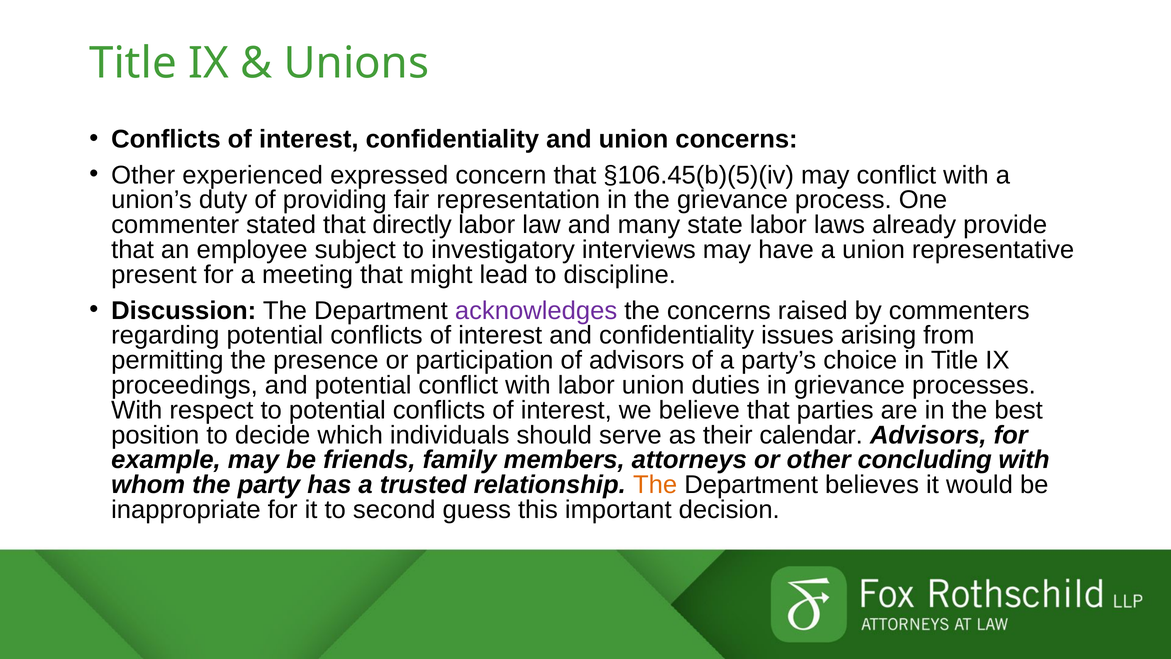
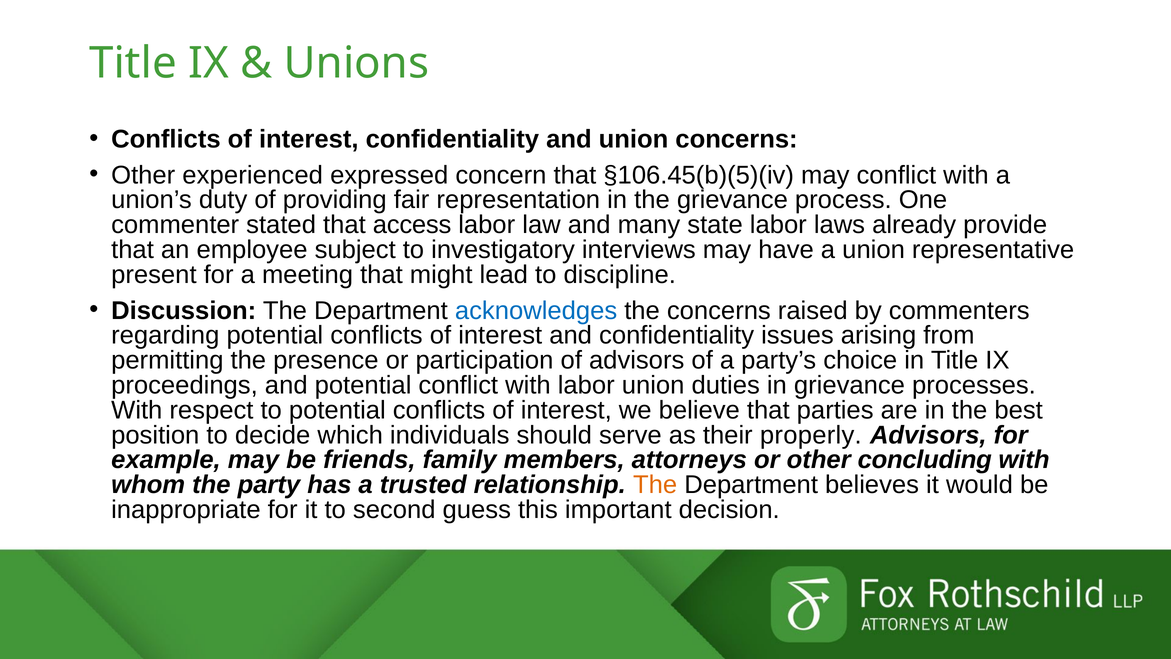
directly: directly -> access
acknowledges colour: purple -> blue
calendar: calendar -> properly
